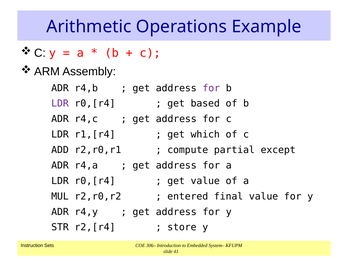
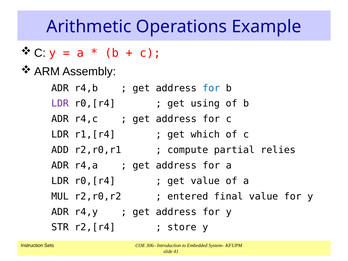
for at (211, 88) colour: purple -> blue
based: based -> using
except: except -> relies
